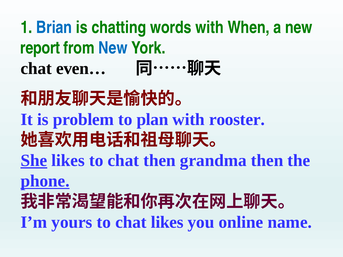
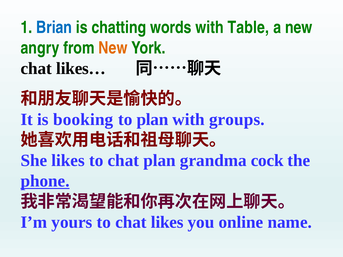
When: When -> Table
report: report -> angry
New at (113, 48) colour: blue -> orange
even…: even… -> likes…
problem: problem -> booking
rooster: rooster -> groups
She underline: present -> none
chat then: then -> plan
grandma then: then -> cock
